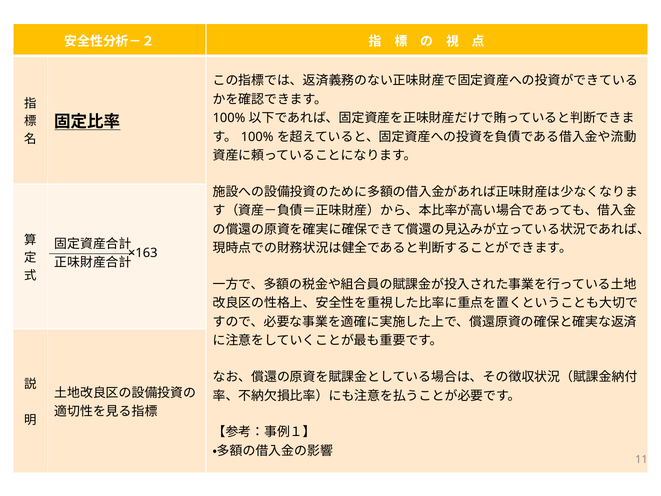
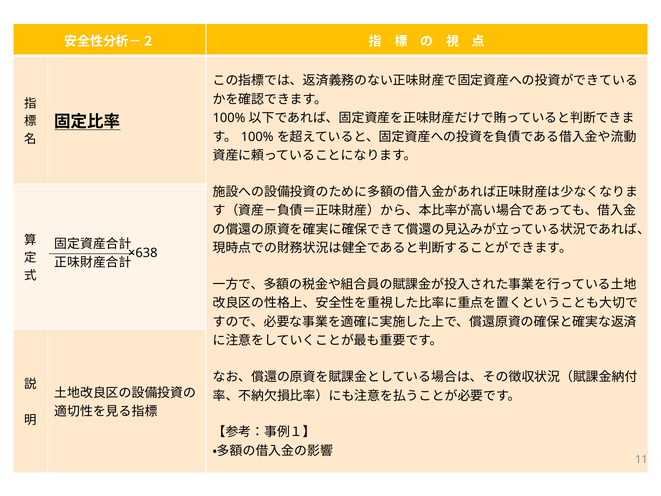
×163: ×163 -> ×638
